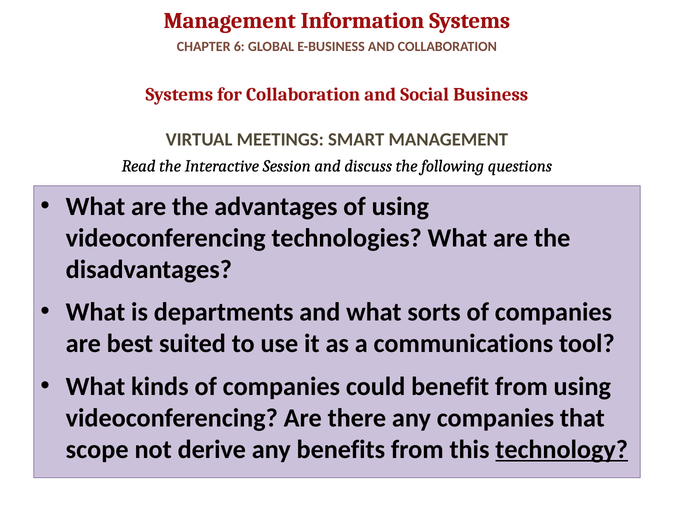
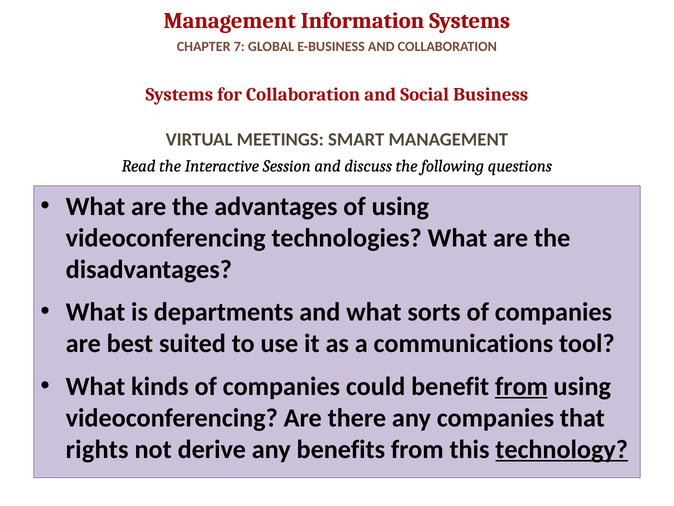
6: 6 -> 7
from at (521, 386) underline: none -> present
scope: scope -> rights
